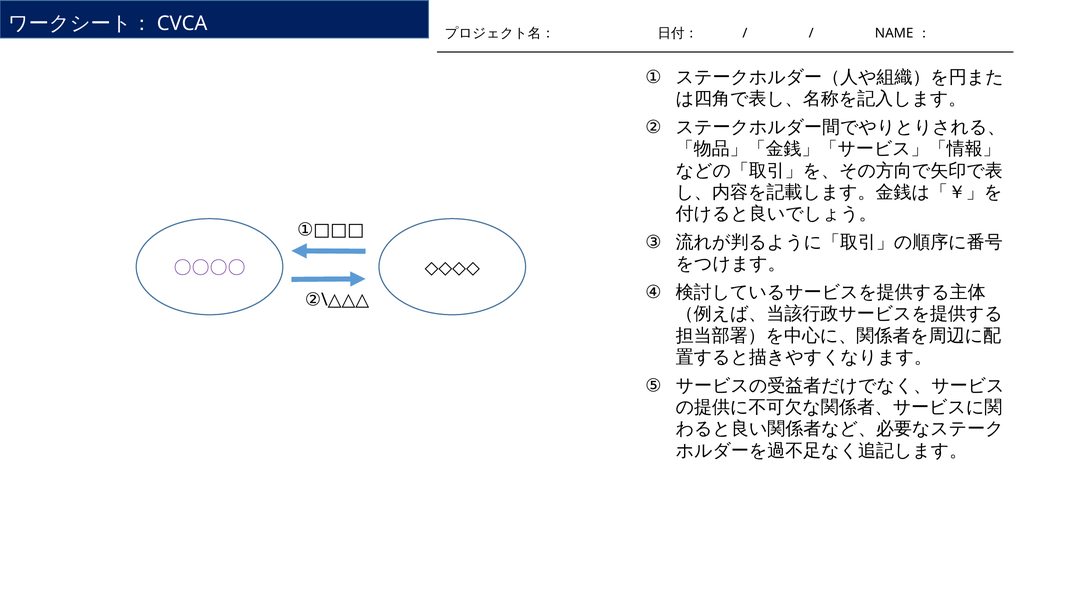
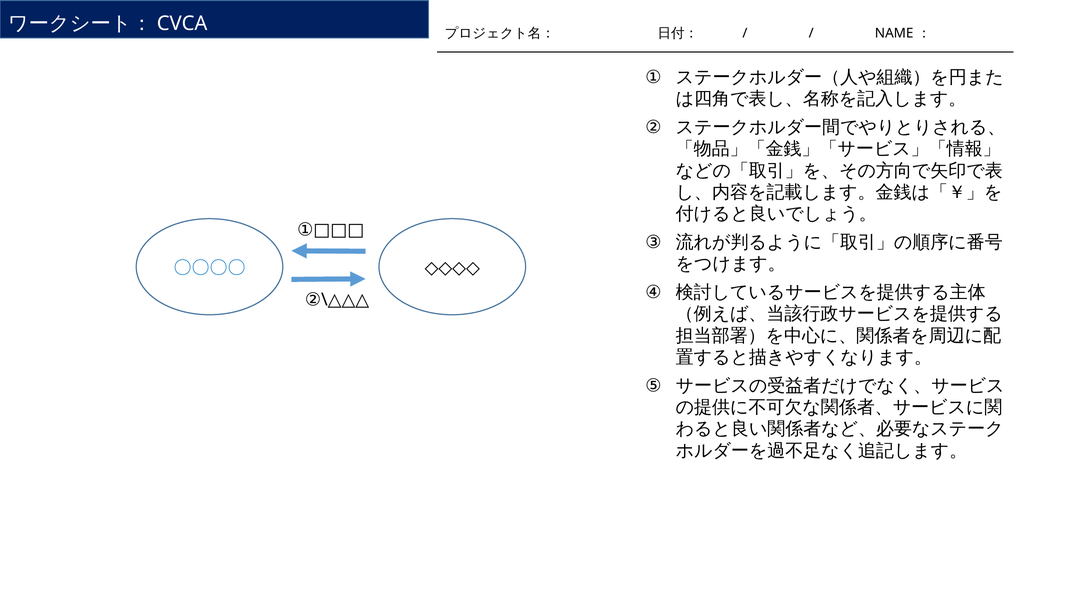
〇〇〇〇 colour: purple -> blue
